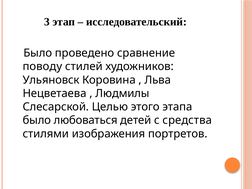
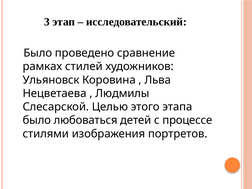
поводу: поводу -> рамках
средства: средства -> процессе
